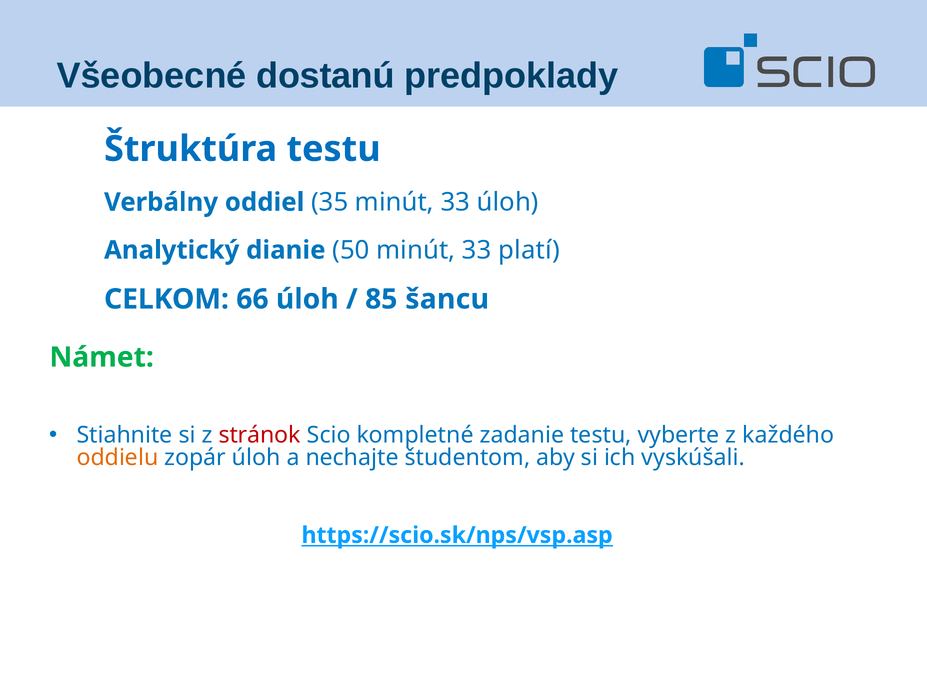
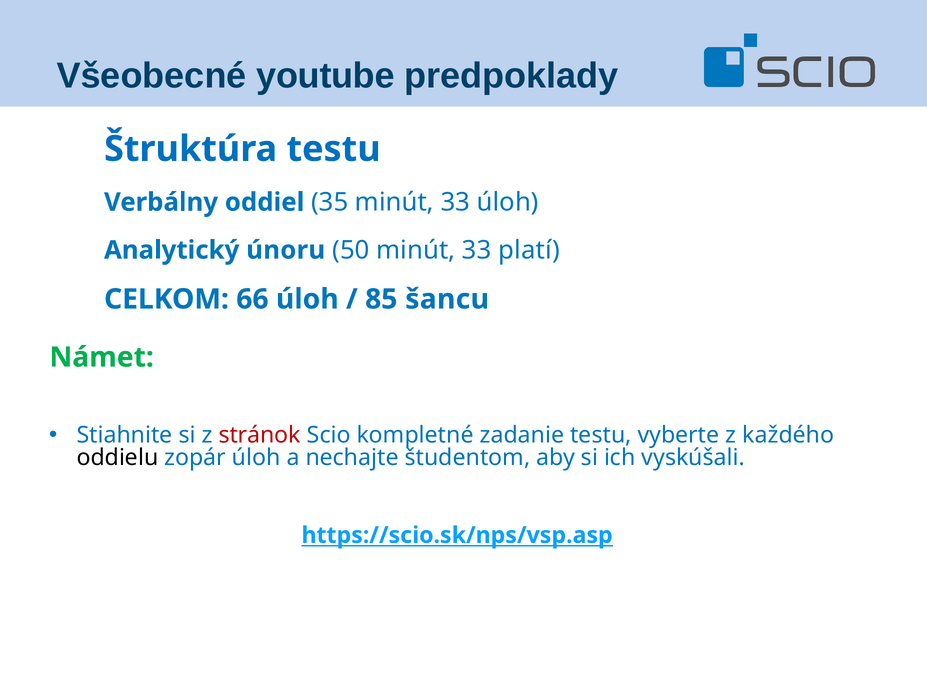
dostanú: dostanú -> youtube
dianie: dianie -> únoru
oddielu colour: orange -> black
